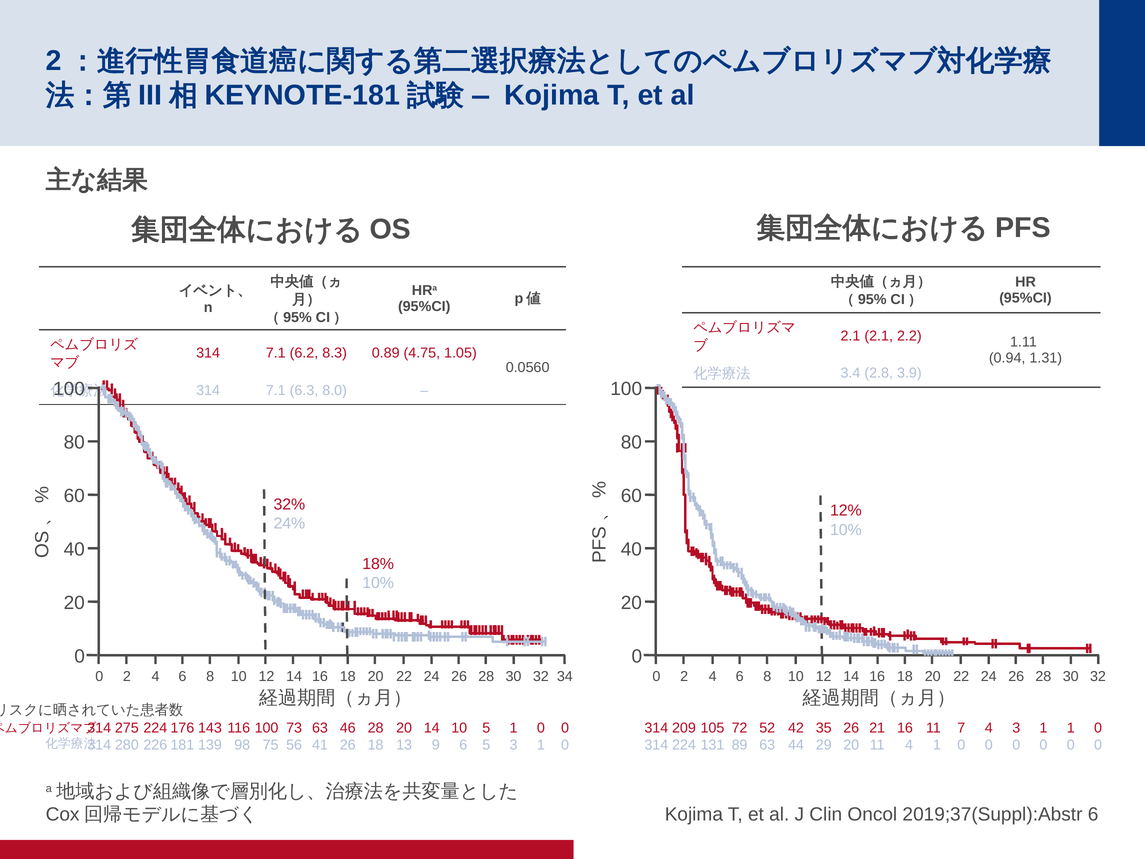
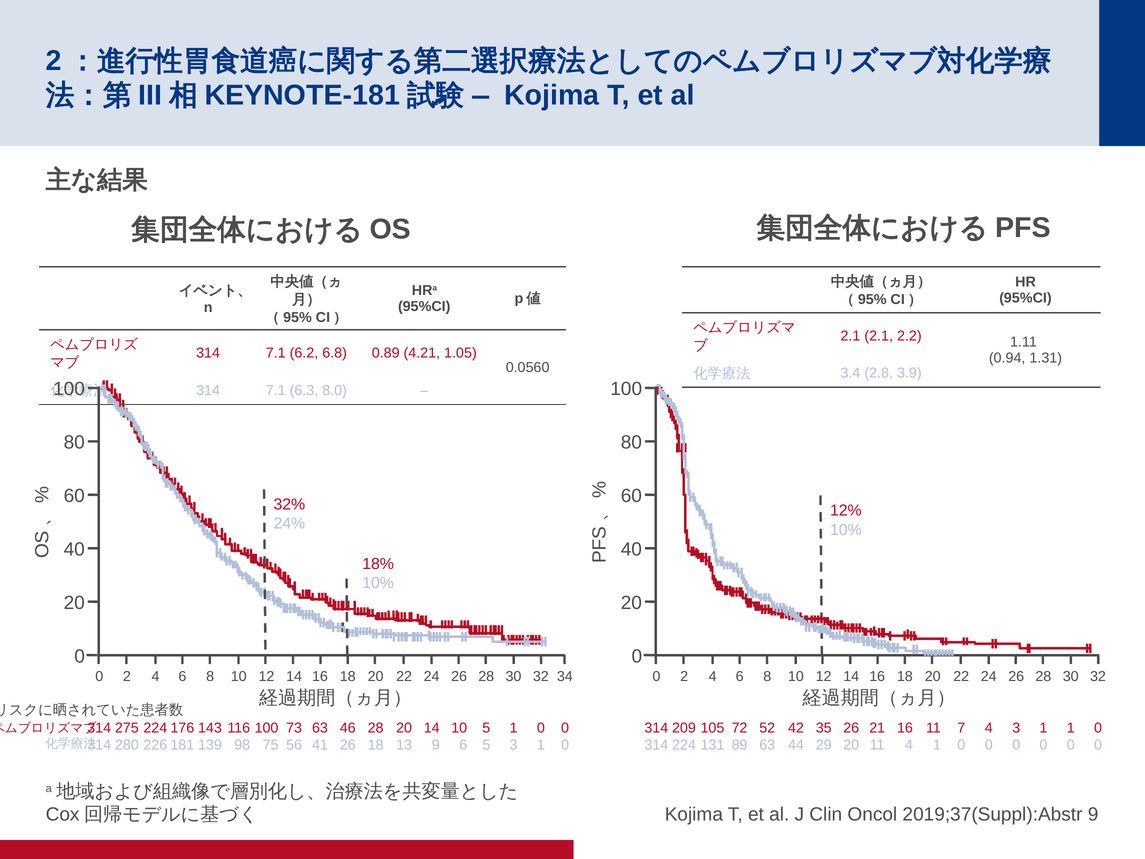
8.3: 8.3 -> 6.8
4.75: 4.75 -> 4.21
2019;37(Suppl):Abstr 6: 6 -> 9
